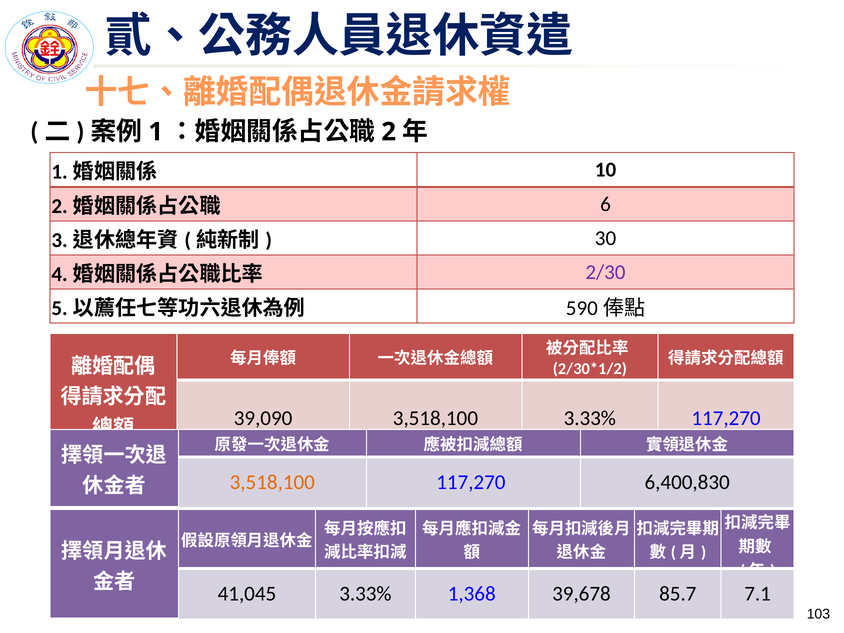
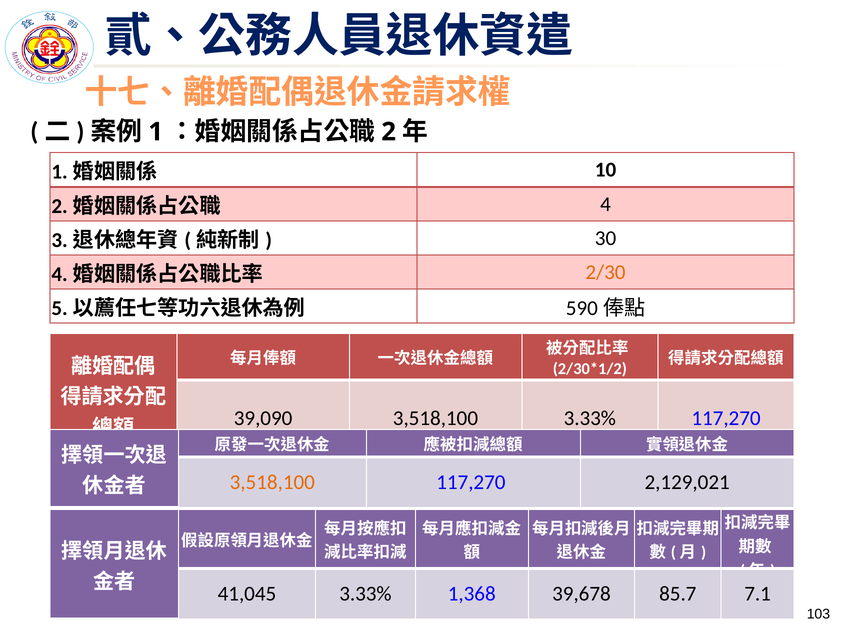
6: 6 -> 4
2/30 colour: purple -> orange
6,400,830: 6,400,830 -> 2,129,021
